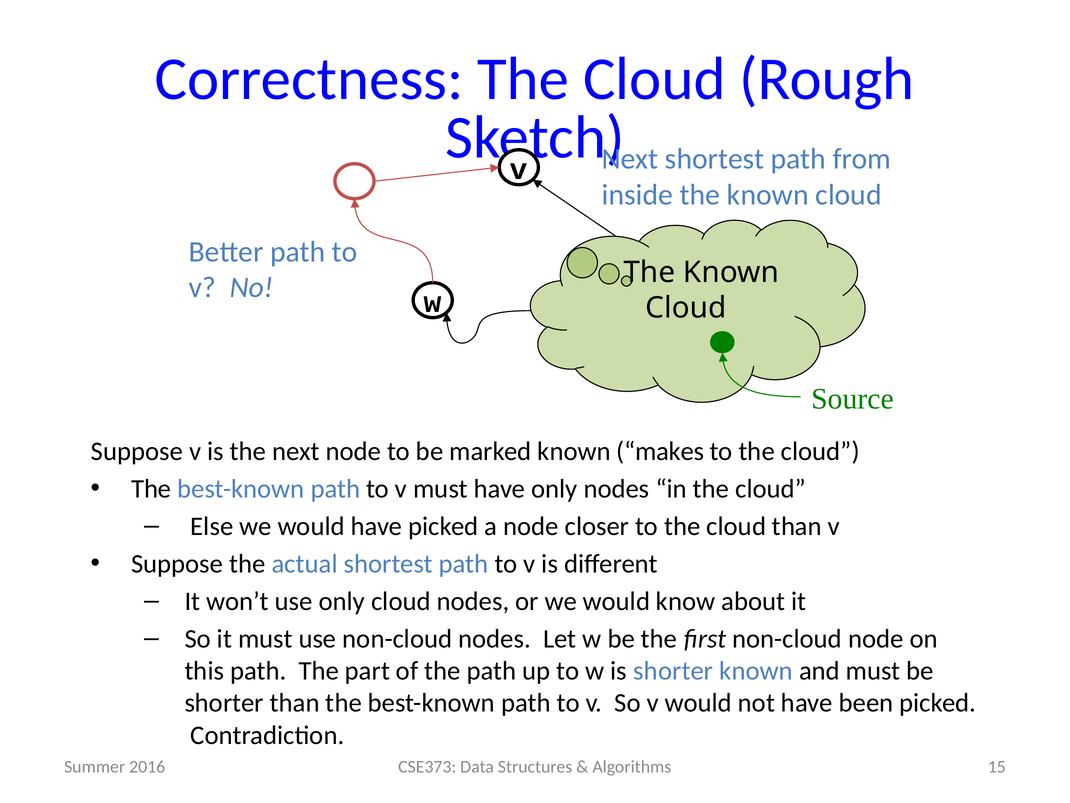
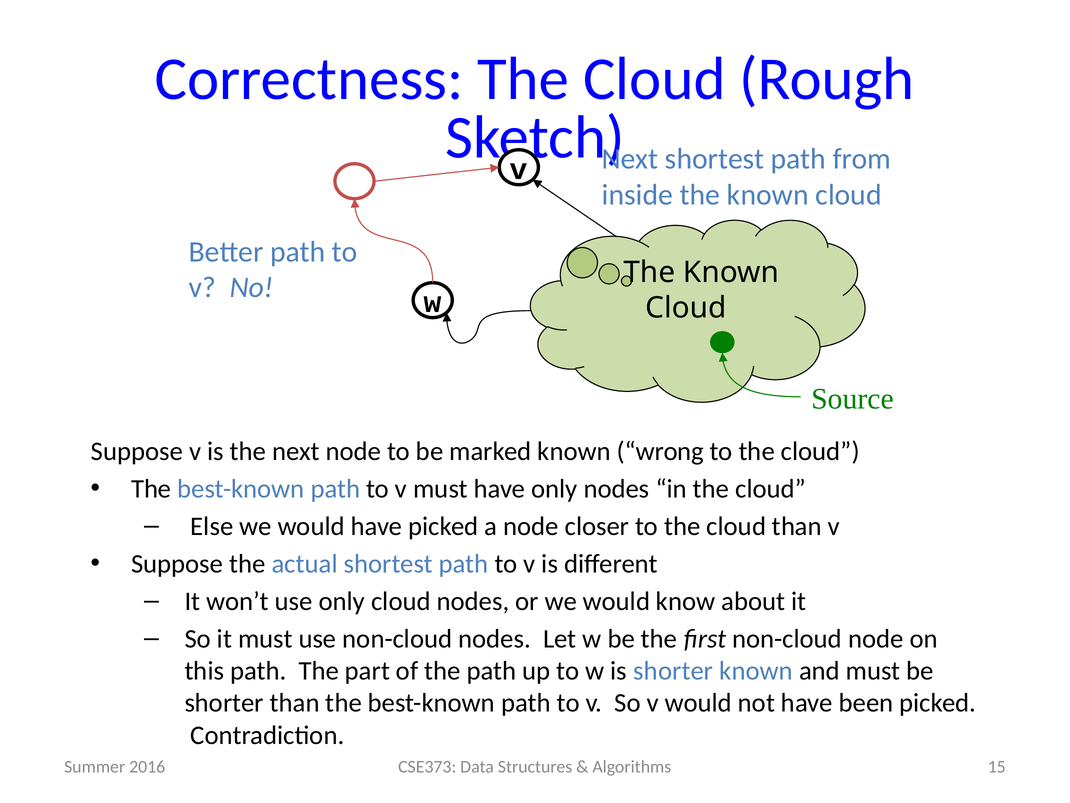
makes: makes -> wrong
